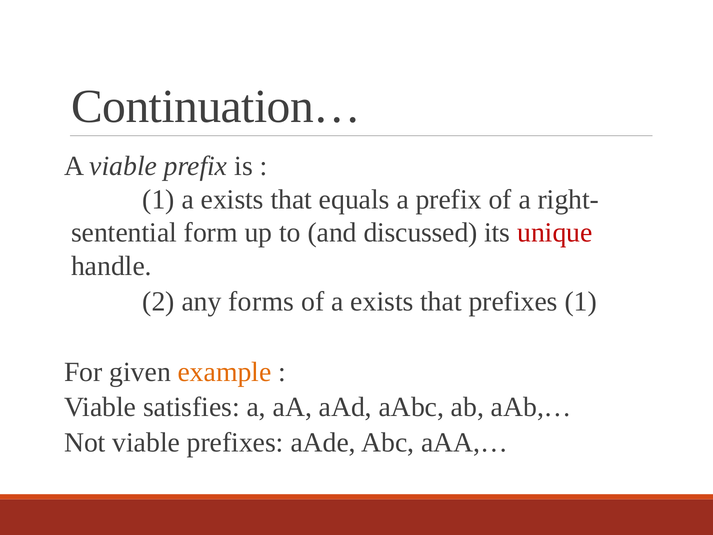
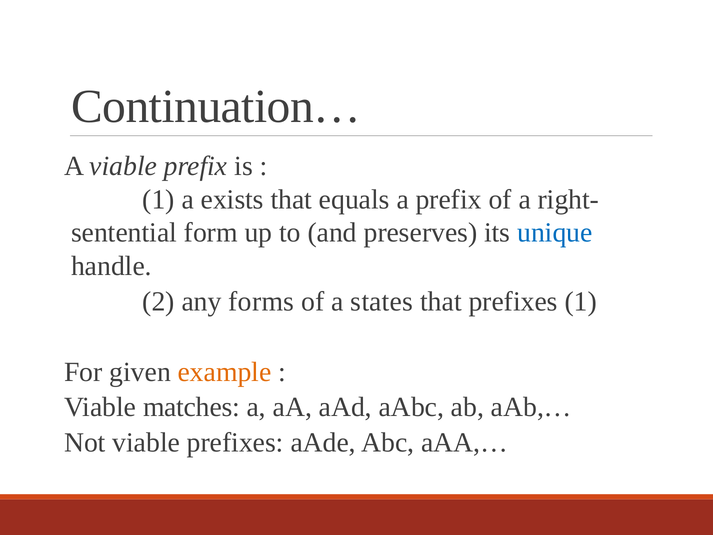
discussed: discussed -> preserves
unique colour: red -> blue
of a exists: exists -> states
satisfies: satisfies -> matches
